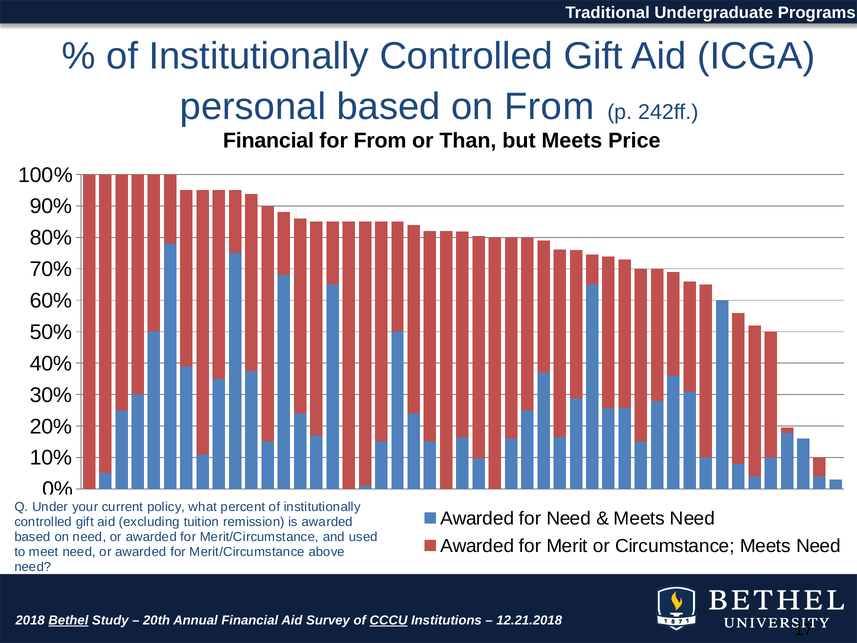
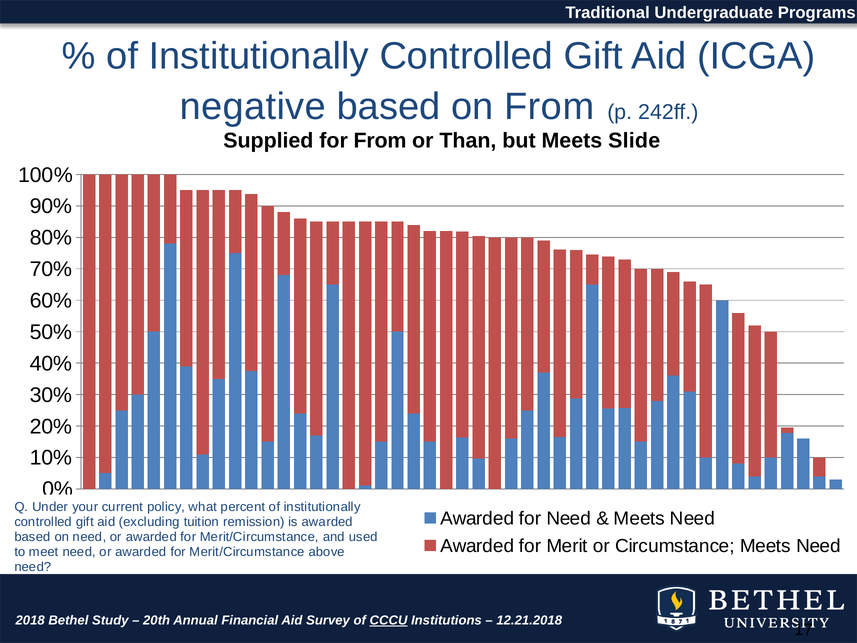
personal: personal -> negative
Financial at (268, 141): Financial -> Supplied
Price: Price -> Slide
Bethel underline: present -> none
